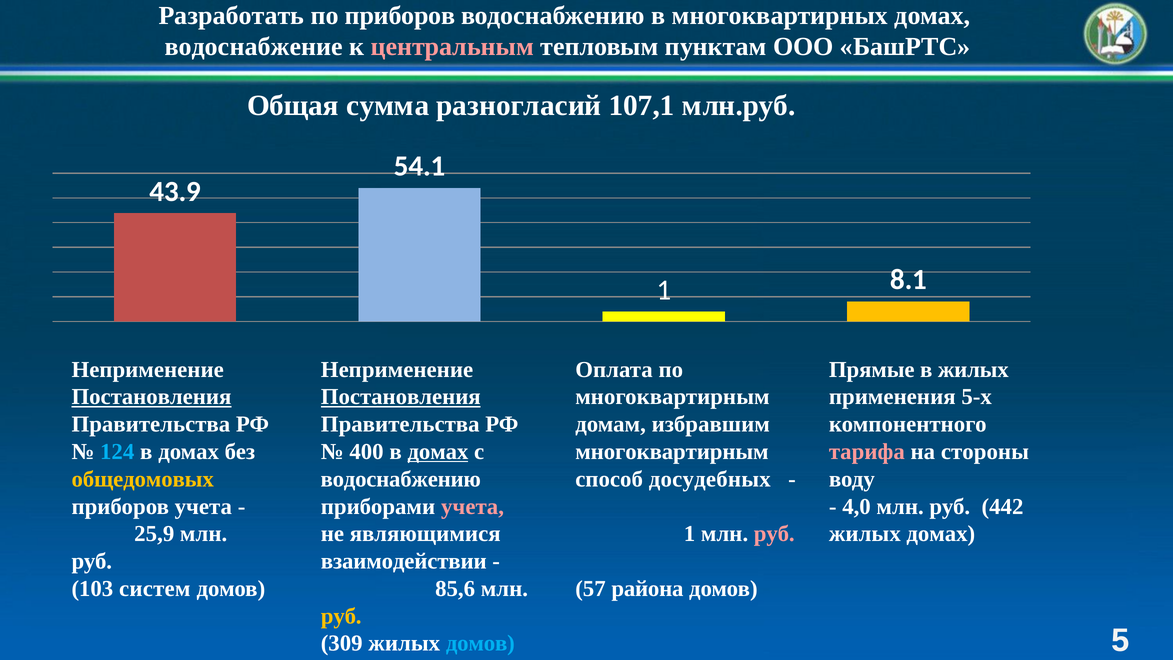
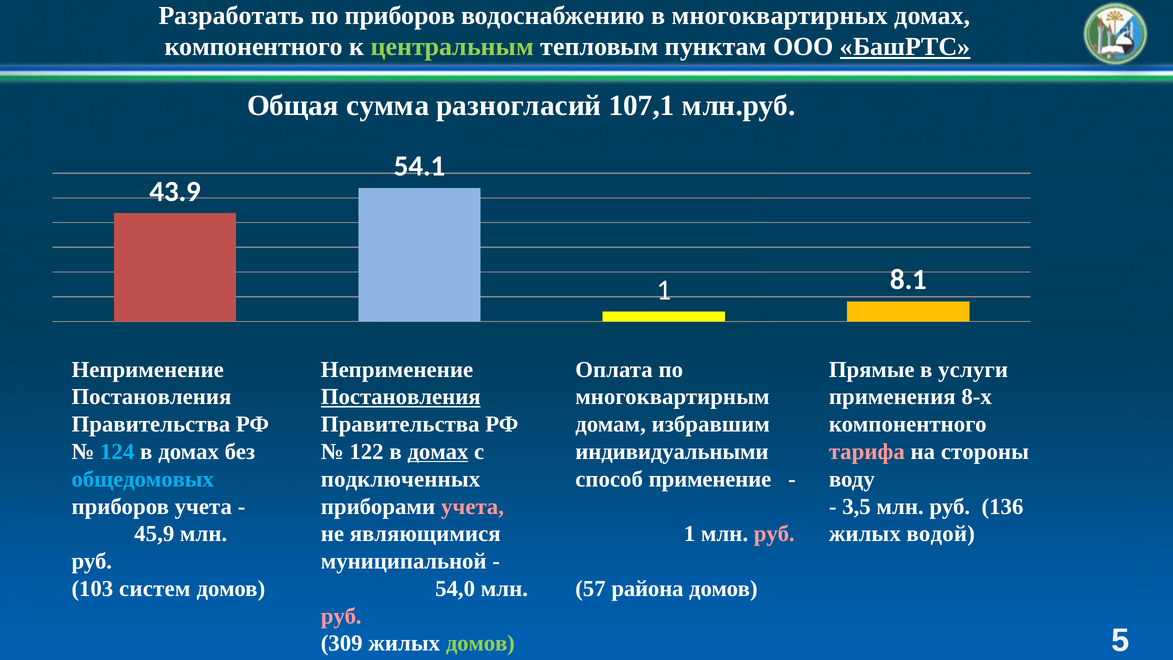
водоснабжение at (254, 47): водоснабжение -> компонентного
центральным colour: pink -> light green
БашРТС underline: none -> present
в жилых: жилых -> услуги
Постановления at (151, 397) underline: present -> none
5-х: 5-х -> 8-х
400: 400 -> 122
многоквартирным at (672, 452): многоквартирным -> индивидуальными
общедомовых colour: yellow -> light blue
водоснабжению at (401, 479): водоснабжению -> подключенных
досудебных: досудебных -> применение
4,0: 4,0 -> 3,5
442: 442 -> 136
25,9: 25,9 -> 45,9
жилых домах: домах -> водой
взаимодействии: взаимодействии -> муниципальной
85,6: 85,6 -> 54,0
руб at (341, 616) colour: yellow -> pink
домов at (480, 643) colour: light blue -> light green
